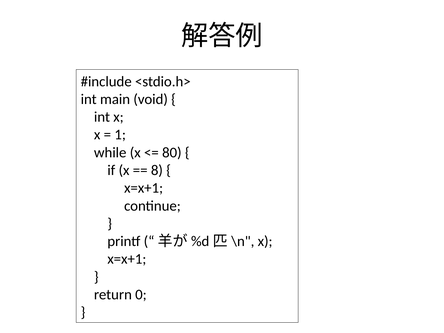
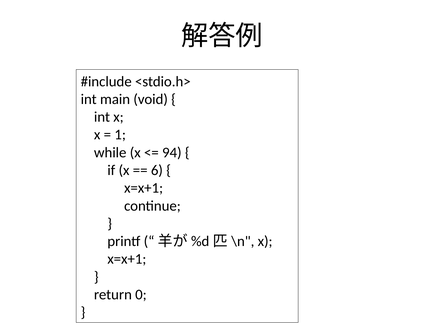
80: 80 -> 94
8: 8 -> 6
